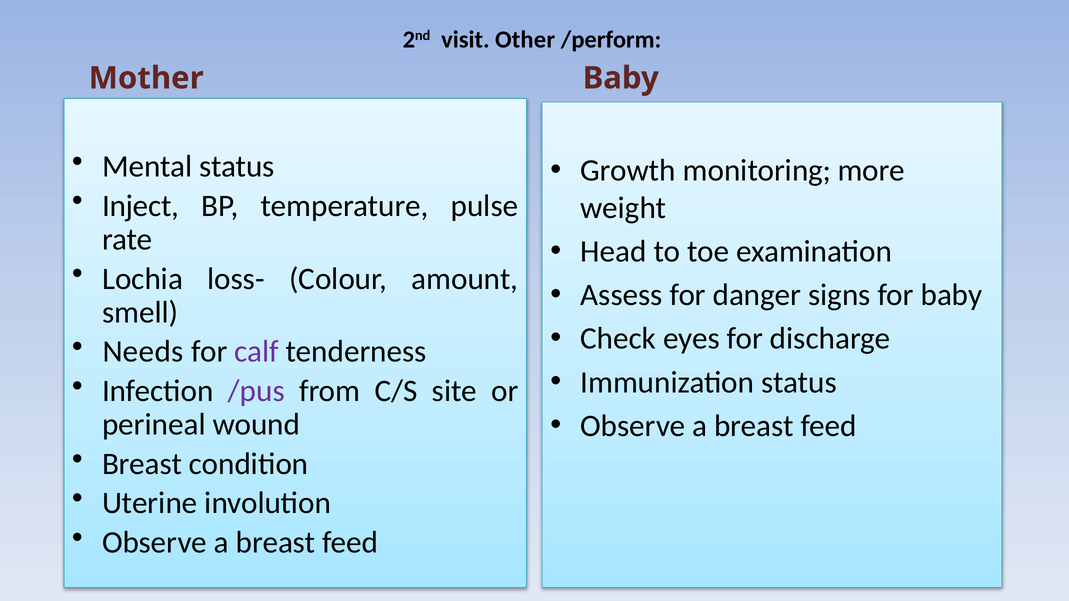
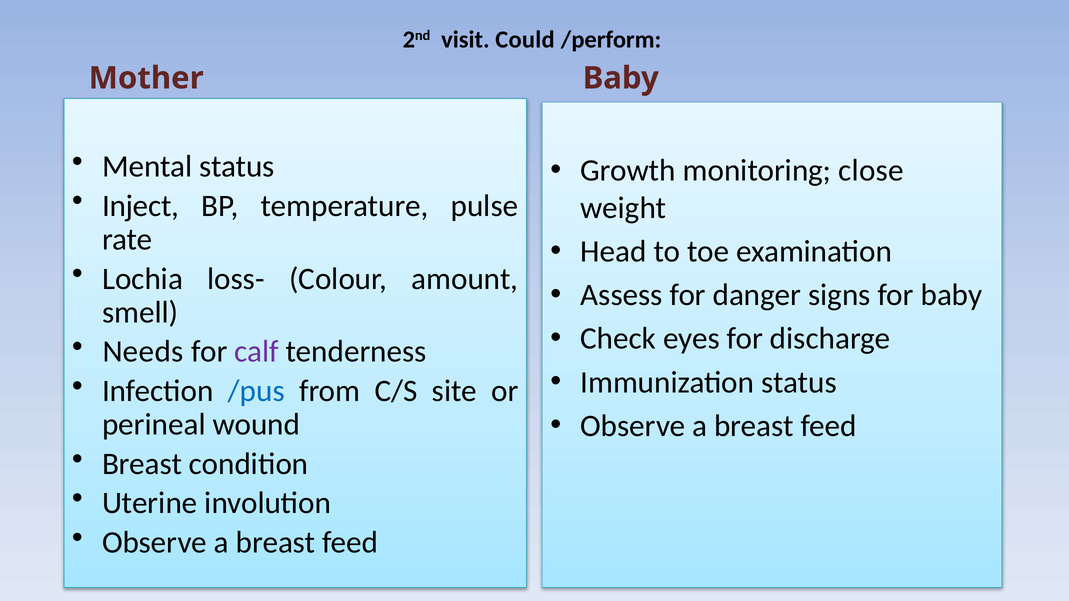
Other: Other -> Could
more: more -> close
/pus colour: purple -> blue
